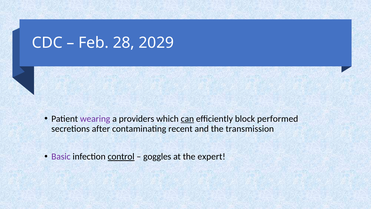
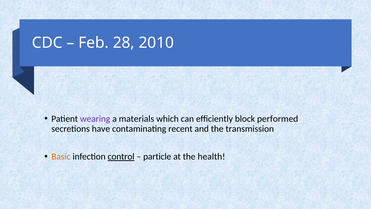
2029: 2029 -> 2010
providers: providers -> materials
can underline: present -> none
after: after -> have
Basic colour: purple -> orange
goggles: goggles -> particle
expert: expert -> health
